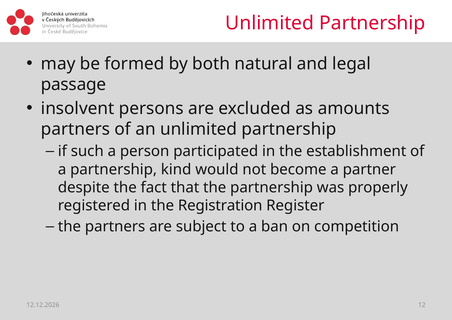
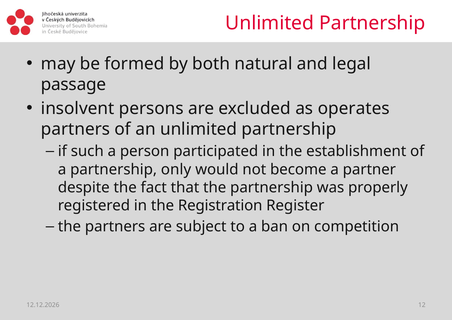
amounts: amounts -> operates
kind: kind -> only
